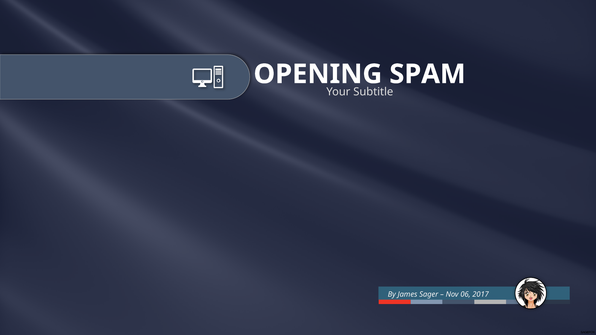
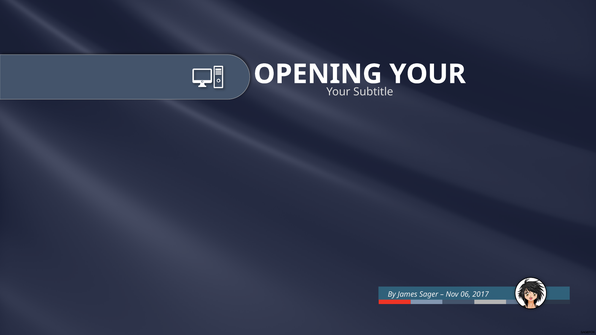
SPAM at (428, 74): SPAM -> YOUR
